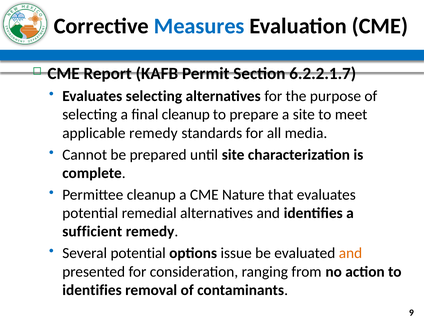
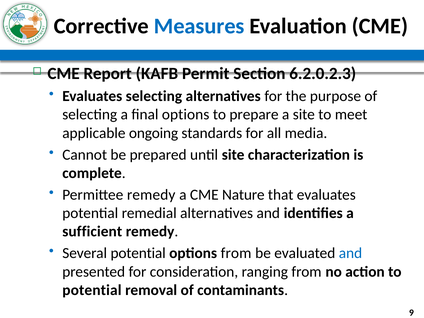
6.2.2.1.7: 6.2.2.1.7 -> 6.2.0.2.3
final cleanup: cleanup -> options
applicable remedy: remedy -> ongoing
Permittee cleanup: cleanup -> remedy
options issue: issue -> from
and at (350, 253) colour: orange -> blue
identifies at (92, 290): identifies -> potential
